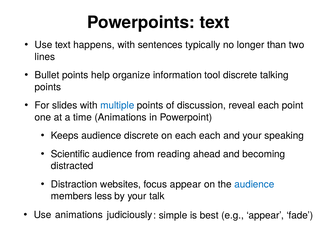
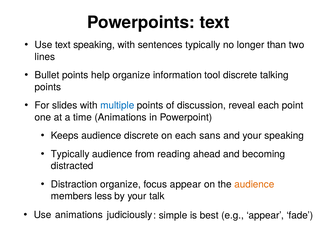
text happens: happens -> speaking
each each: each -> sans
Scientific at (70, 154): Scientific -> Typically
Distraction websites: websites -> organize
audience at (254, 184) colour: blue -> orange
